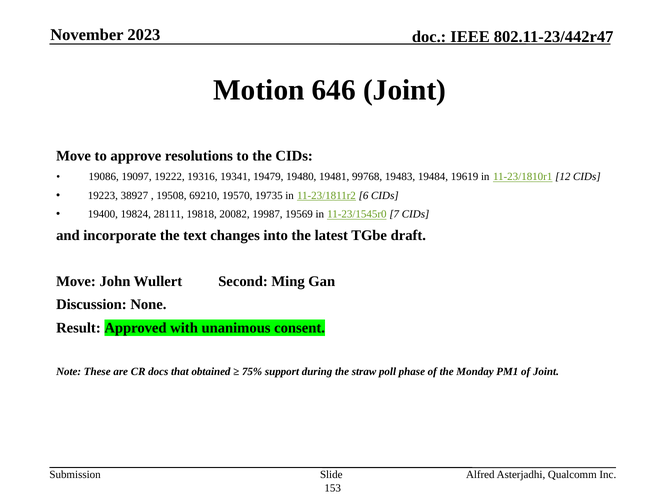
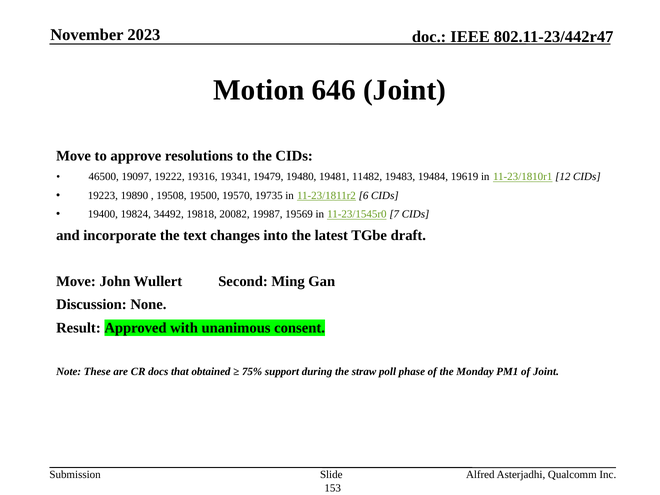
19086: 19086 -> 46500
99768: 99768 -> 11482
38927: 38927 -> 19890
69210: 69210 -> 19500
28111: 28111 -> 34492
